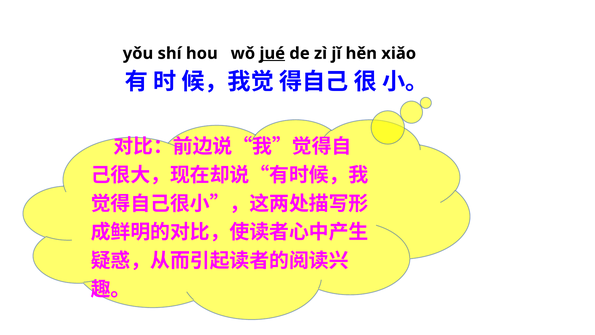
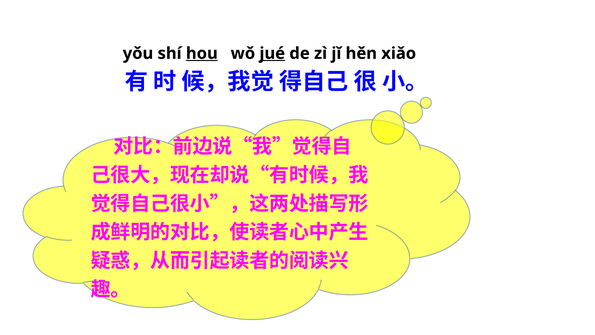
hou underline: none -> present
